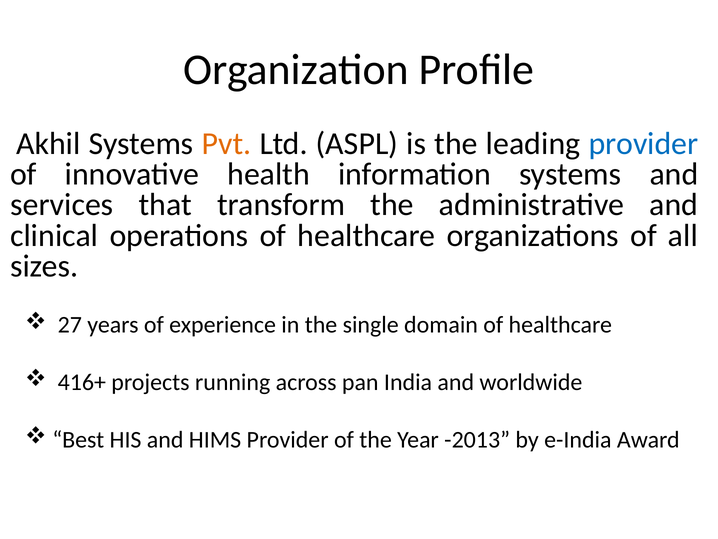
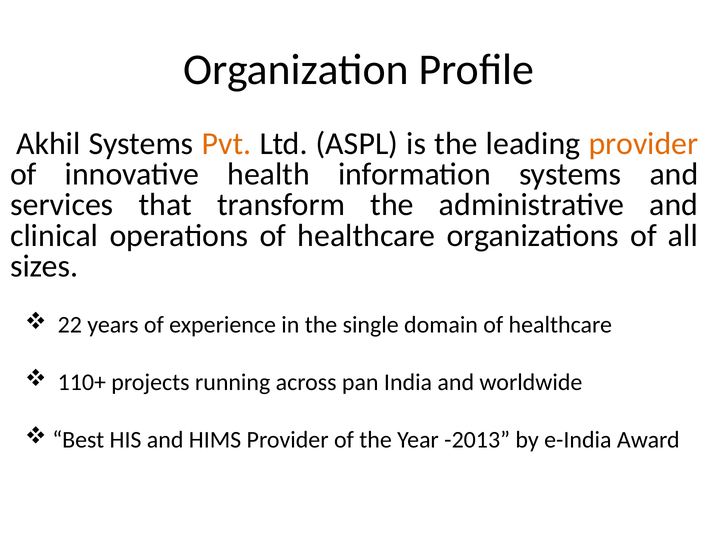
provider at (643, 143) colour: blue -> orange
27: 27 -> 22
416+: 416+ -> 110+
